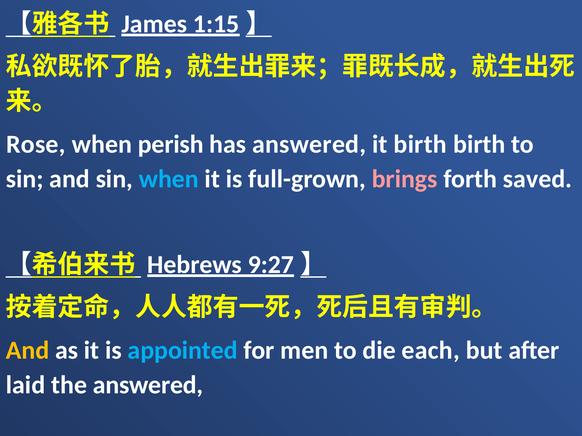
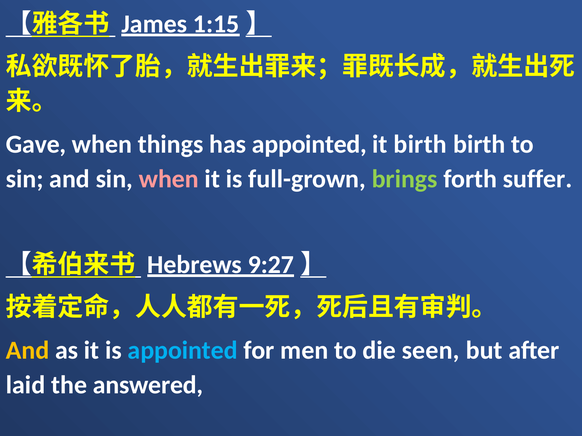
Rose: Rose -> Gave
perish: perish -> things
has answered: answered -> appointed
when at (169, 179) colour: light blue -> pink
brings colour: pink -> light green
saved: saved -> suffer
each: each -> seen
